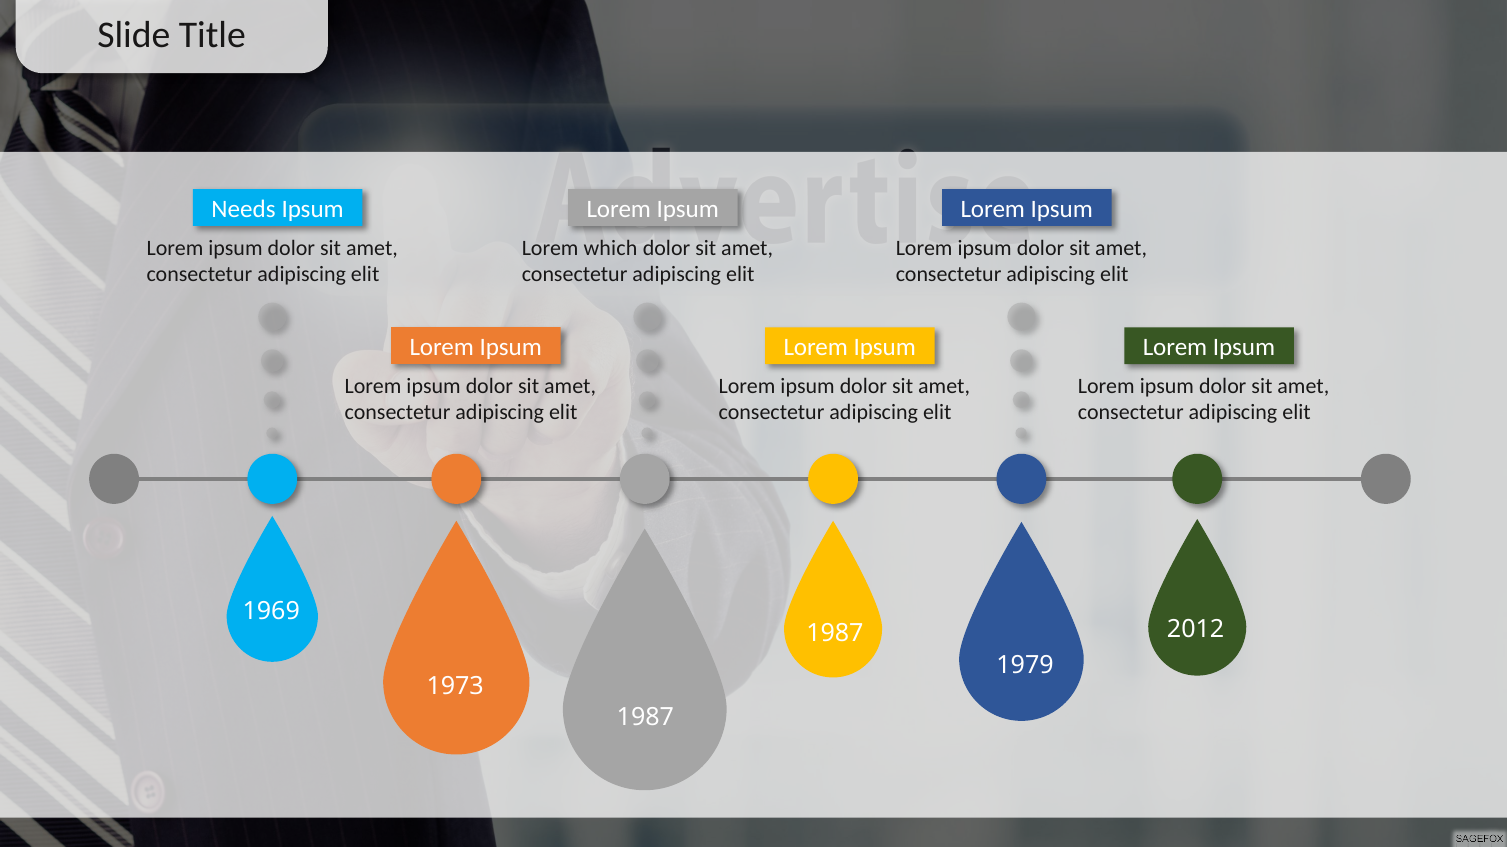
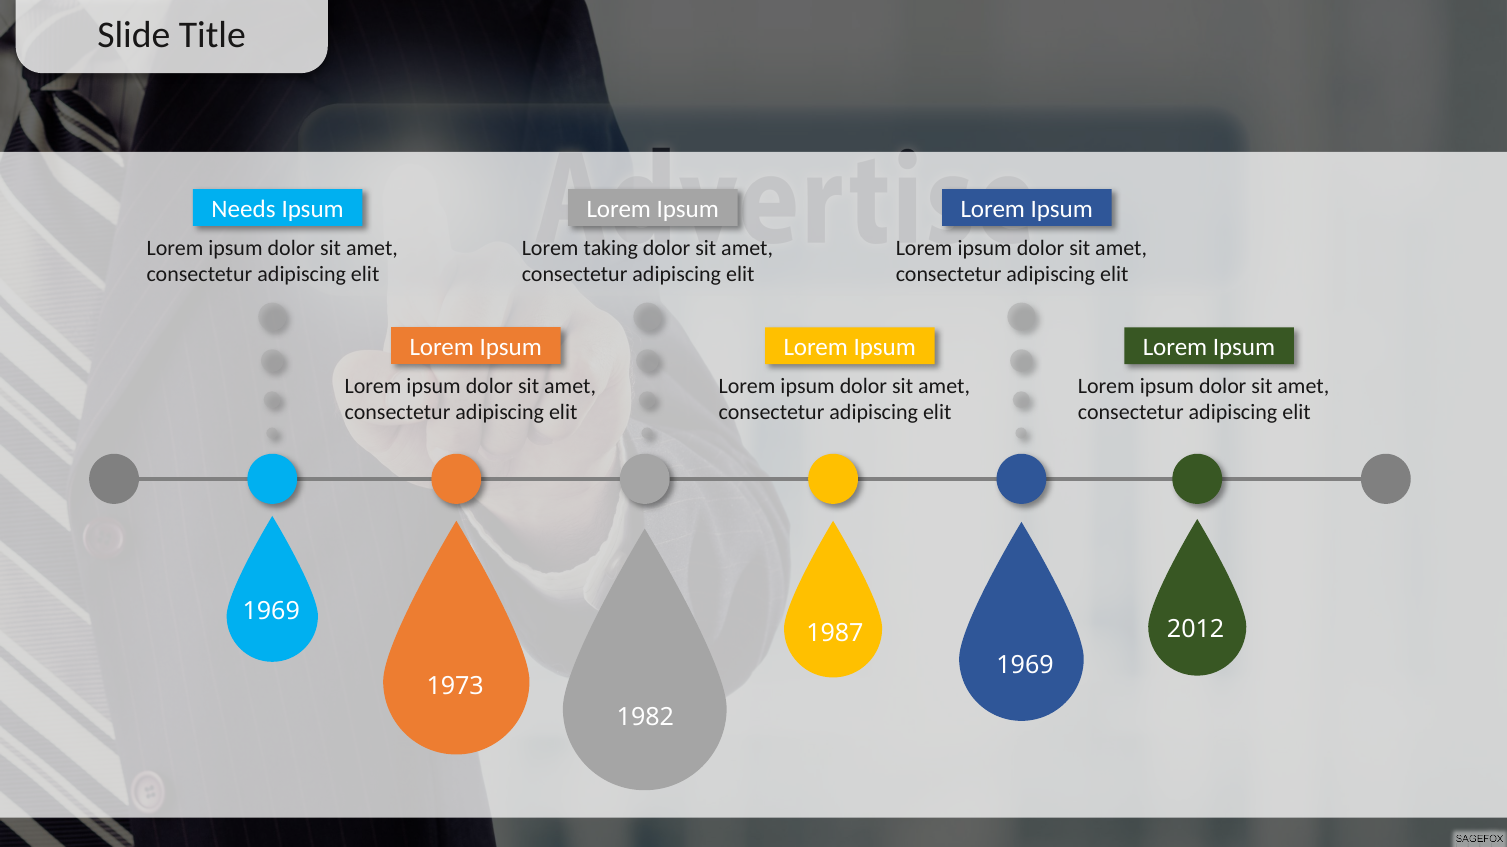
which: which -> taking
1979 at (1025, 665): 1979 -> 1969
1987 at (645, 718): 1987 -> 1982
